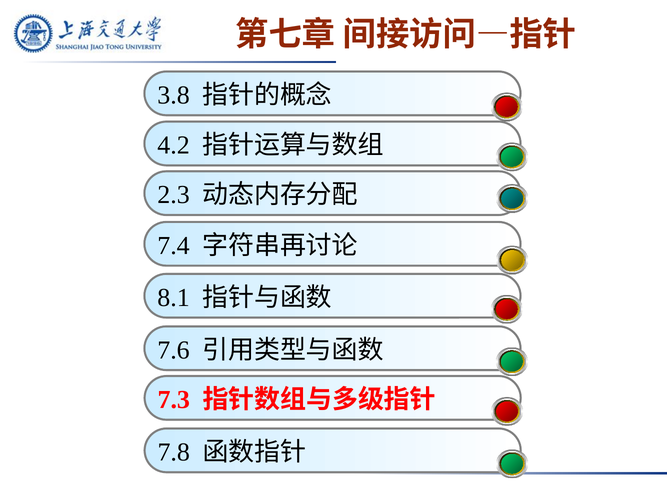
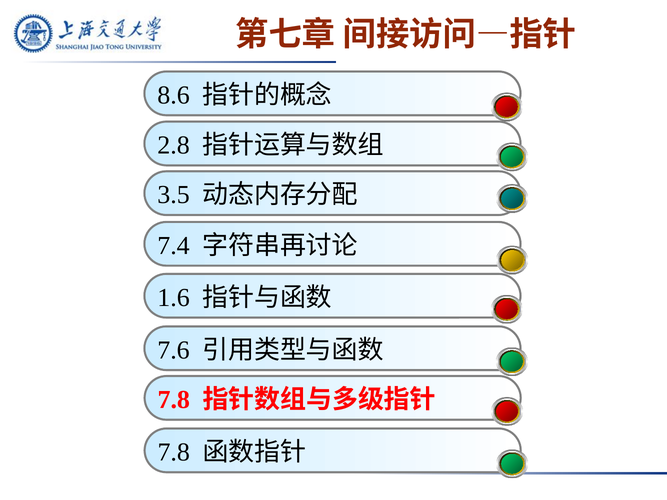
3.8: 3.8 -> 8.6
4.2: 4.2 -> 2.8
2.3: 2.3 -> 3.5
8.1: 8.1 -> 1.6
7.3 at (174, 400): 7.3 -> 7.8
